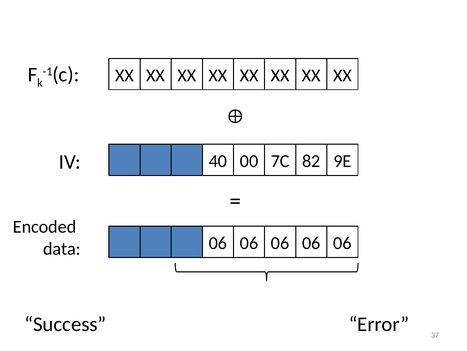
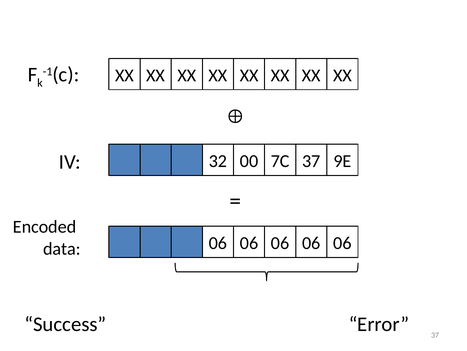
40: 40 -> 32
7C 82: 82 -> 37
